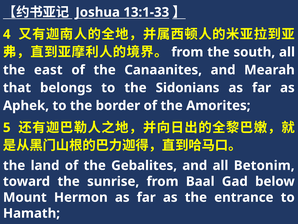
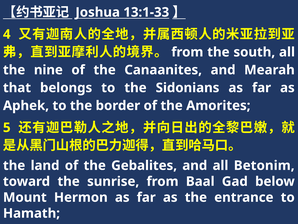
east: east -> nine
